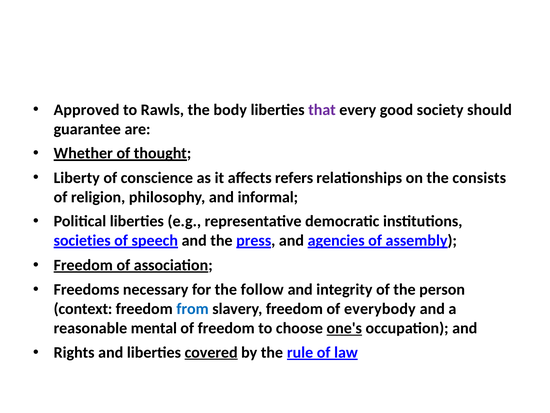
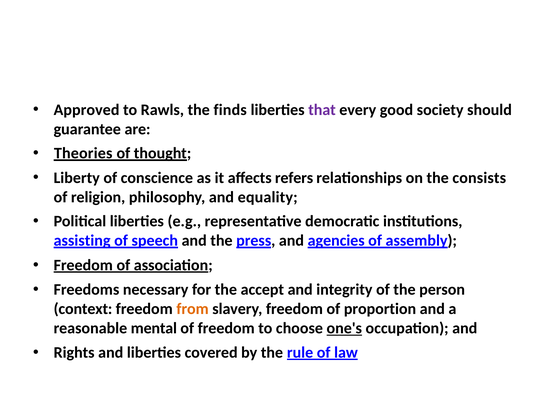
body: body -> finds
Whether: Whether -> Theories
informal: informal -> equality
societies: societies -> assisting
follow: follow -> accept
from colour: blue -> orange
everybody: everybody -> proportion
covered underline: present -> none
